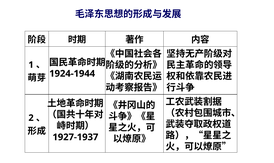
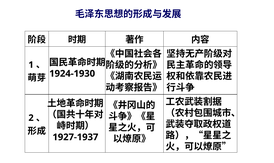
1924-1944: 1924-1944 -> 1924-1930
